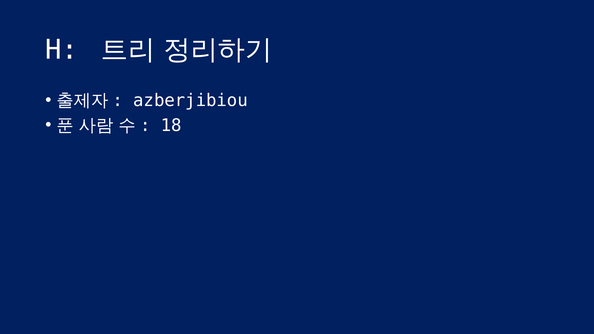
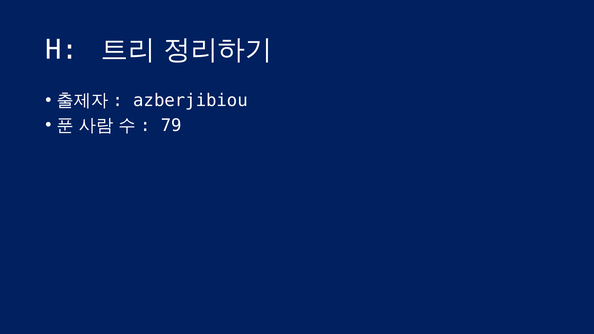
18: 18 -> 79
